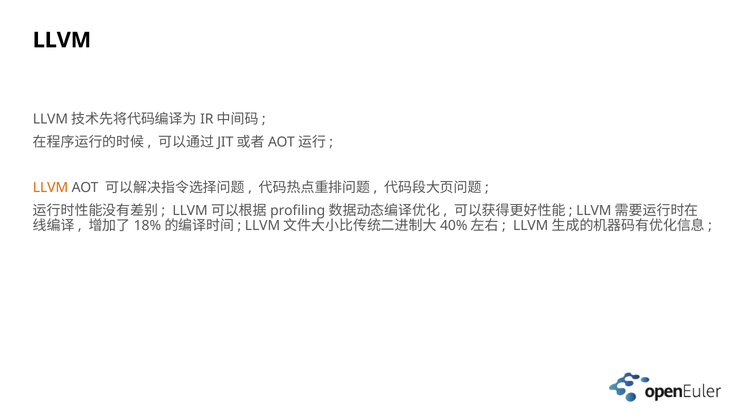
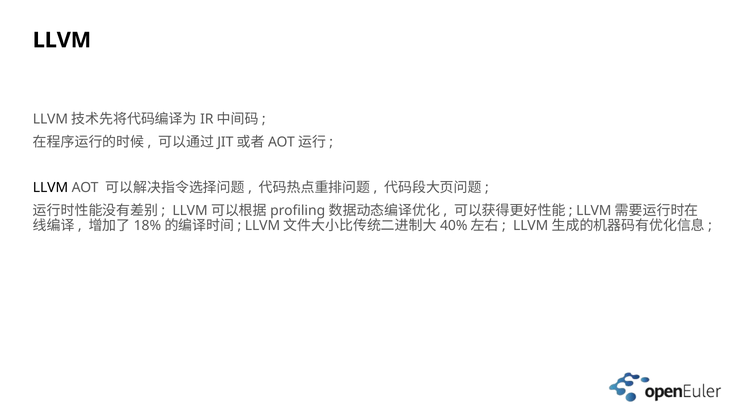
LLVM at (50, 188) colour: orange -> black
